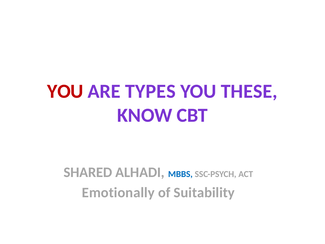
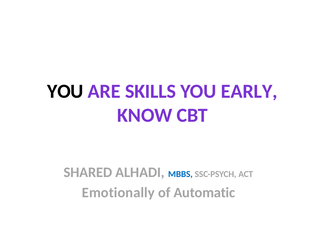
YOU at (65, 91) colour: red -> black
TYPES: TYPES -> SKILLS
THESE: THESE -> EARLY
Suitability: Suitability -> Automatic
